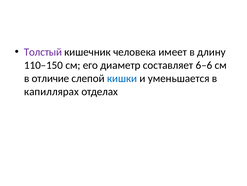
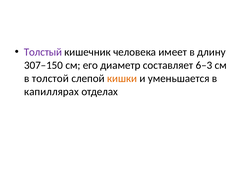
110–150: 110–150 -> 307–150
6–6: 6–6 -> 6–3
отличие: отличие -> толстой
кишки colour: blue -> orange
